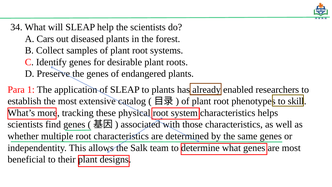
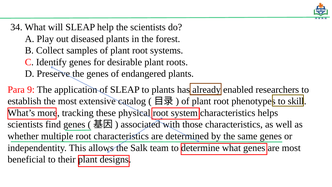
Cars: Cars -> Play
1: 1 -> 9
